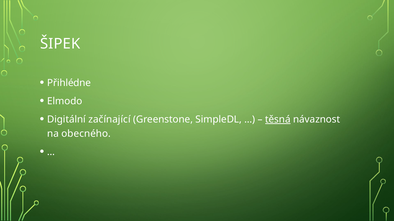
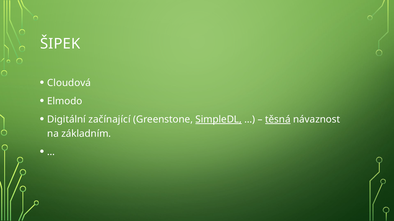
Přihlédne: Přihlédne -> Cloudová
SimpleDL underline: none -> present
obecného: obecného -> základním
